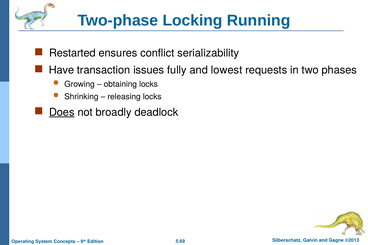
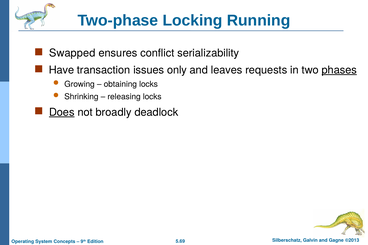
Restarted: Restarted -> Swapped
fully: fully -> only
lowest: lowest -> leaves
phases underline: none -> present
